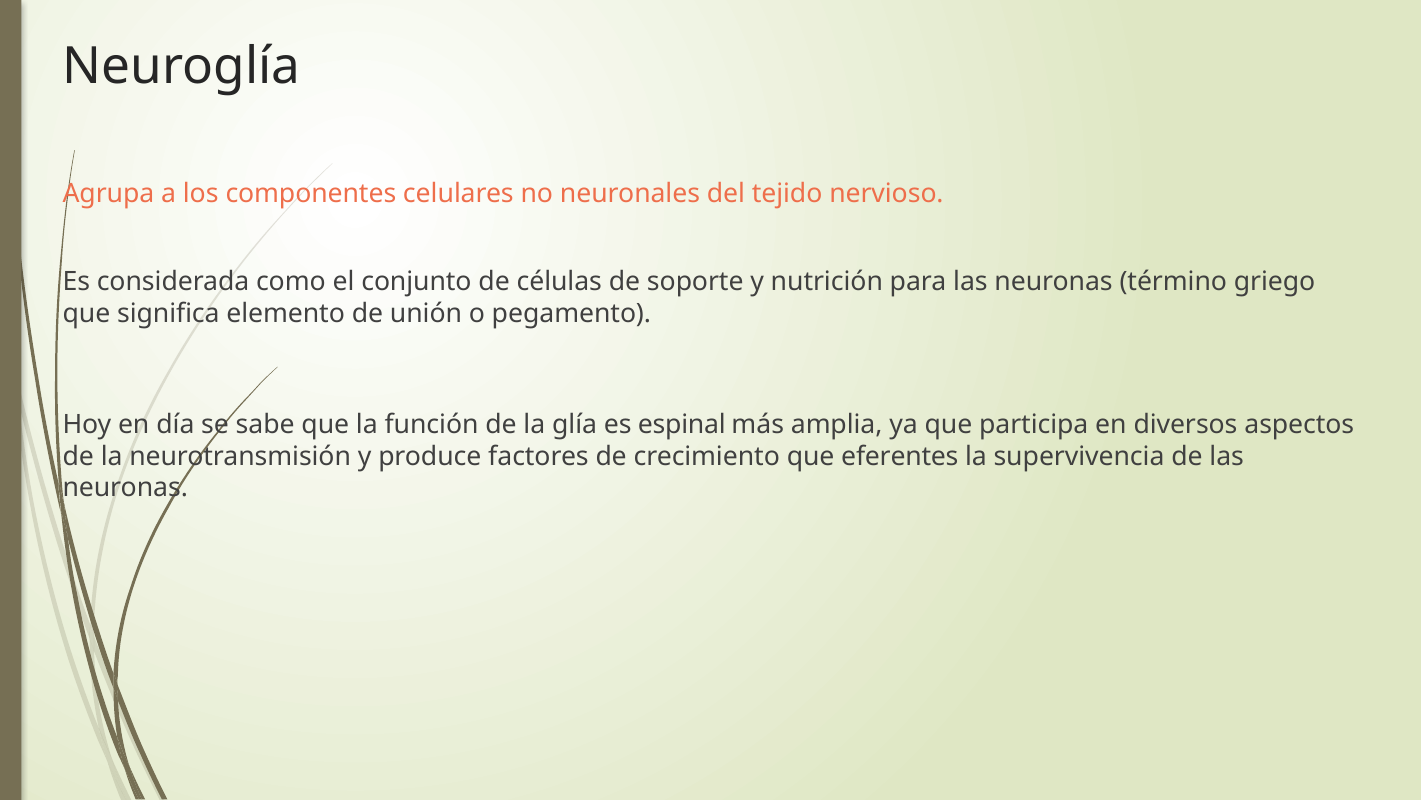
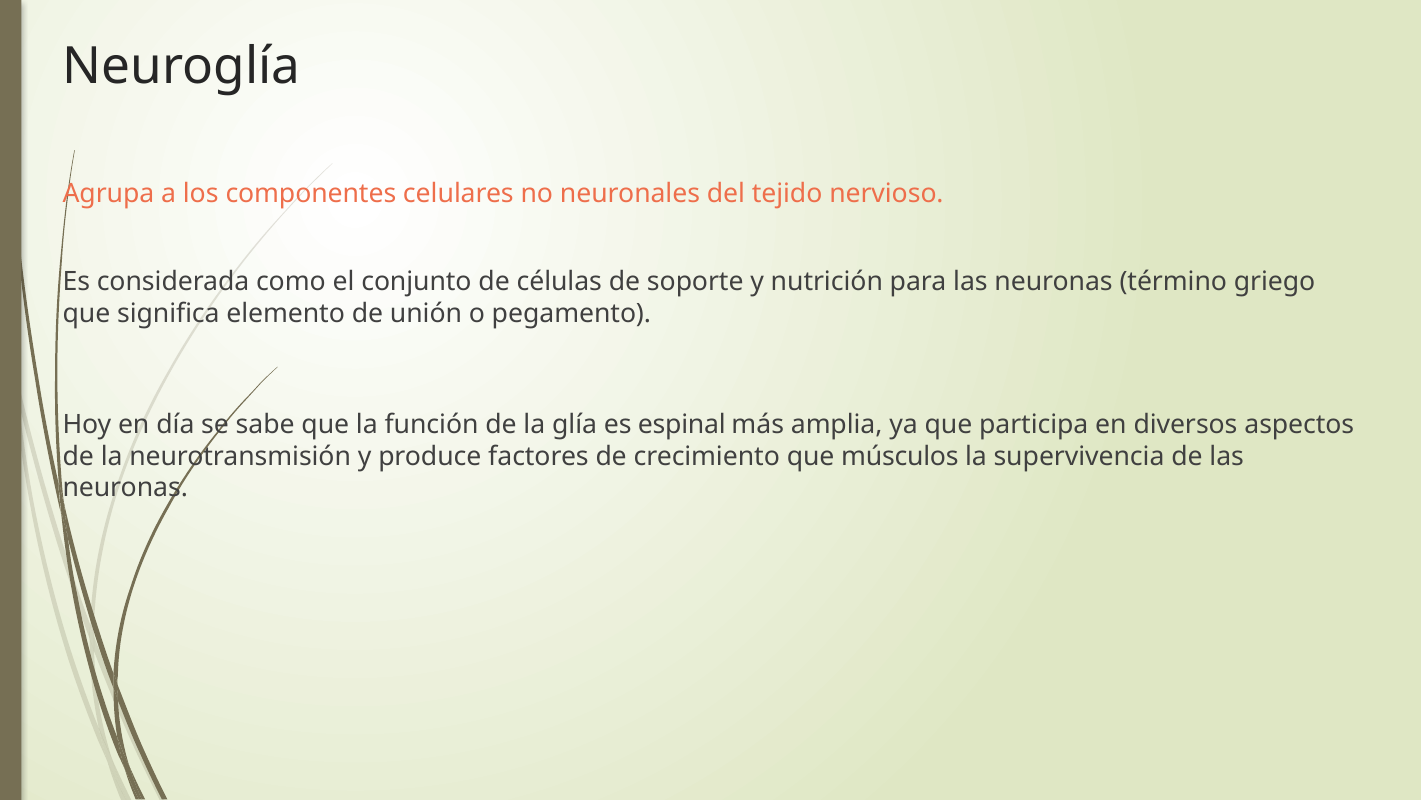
eferentes: eferentes -> músculos
